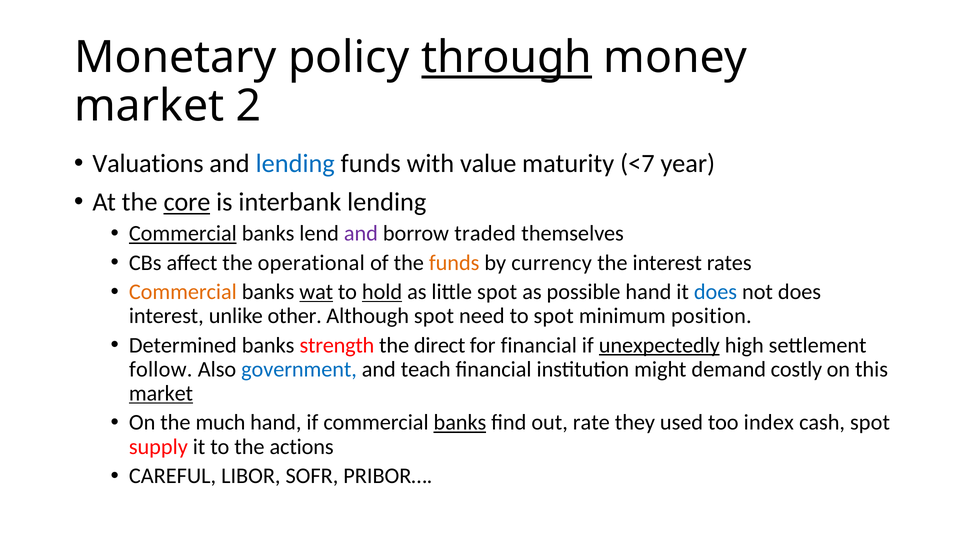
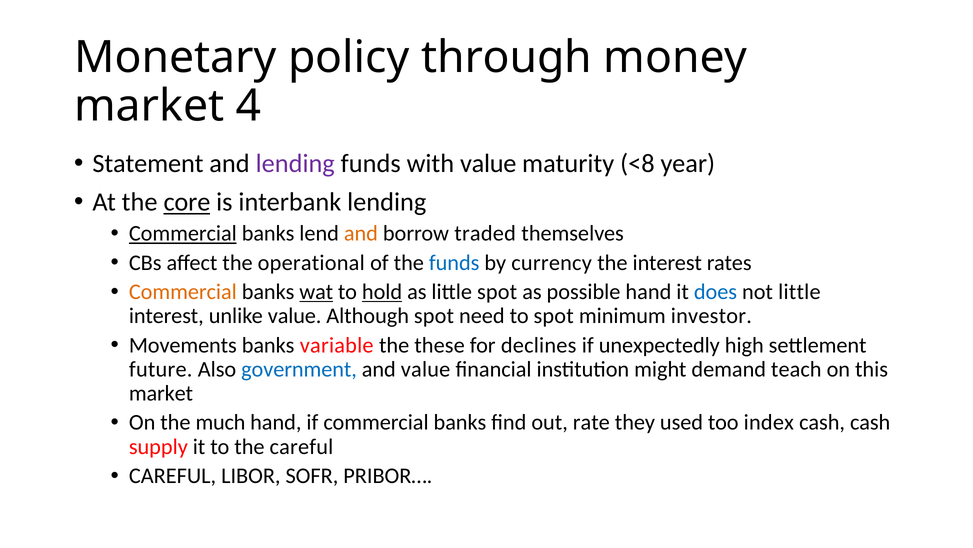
through underline: present -> none
2: 2 -> 4
Valuations: Valuations -> Statement
lending at (295, 163) colour: blue -> purple
<7: <7 -> <8
and at (361, 233) colour: purple -> orange
funds at (454, 262) colour: orange -> blue
not does: does -> little
unlike other: other -> value
position: position -> investor
Determined: Determined -> Movements
strength: strength -> variable
direct: direct -> these
for financial: financial -> declines
unexpectedly underline: present -> none
follow: follow -> future
and teach: teach -> value
costly: costly -> teach
market at (161, 393) underline: present -> none
banks at (460, 422) underline: present -> none
cash spot: spot -> cash
the actions: actions -> careful
